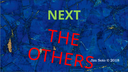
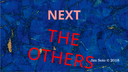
NEXT colour: light green -> pink
